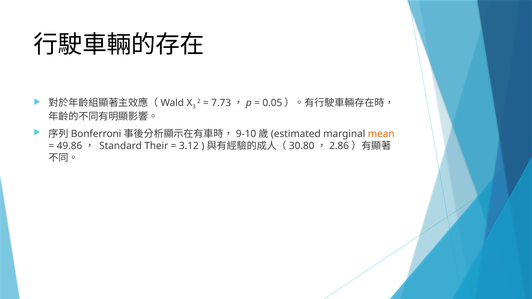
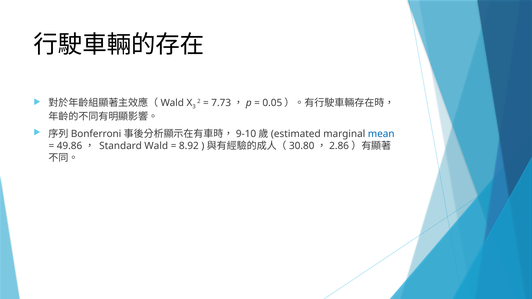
mean colour: orange -> blue
Their: Their -> Wald
3.12: 3.12 -> 8.92
